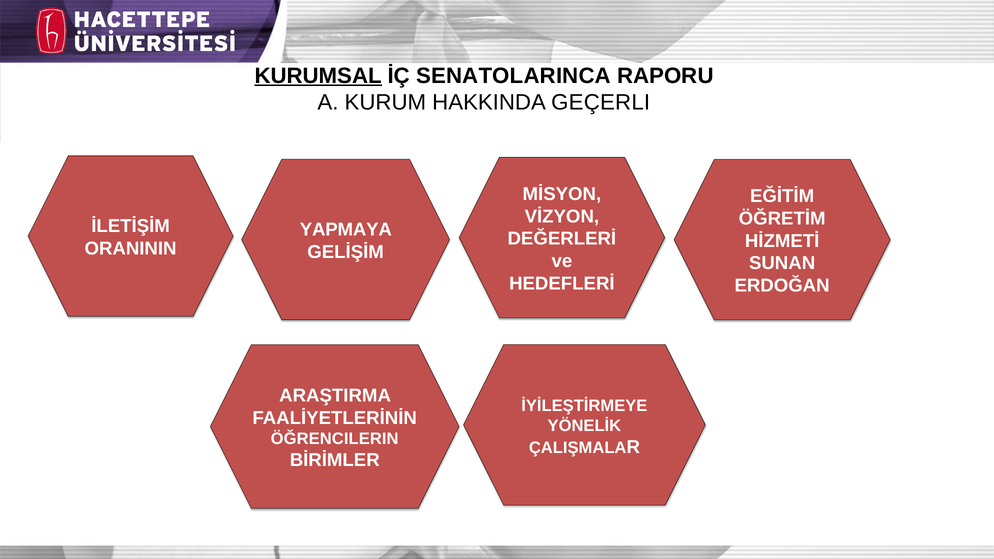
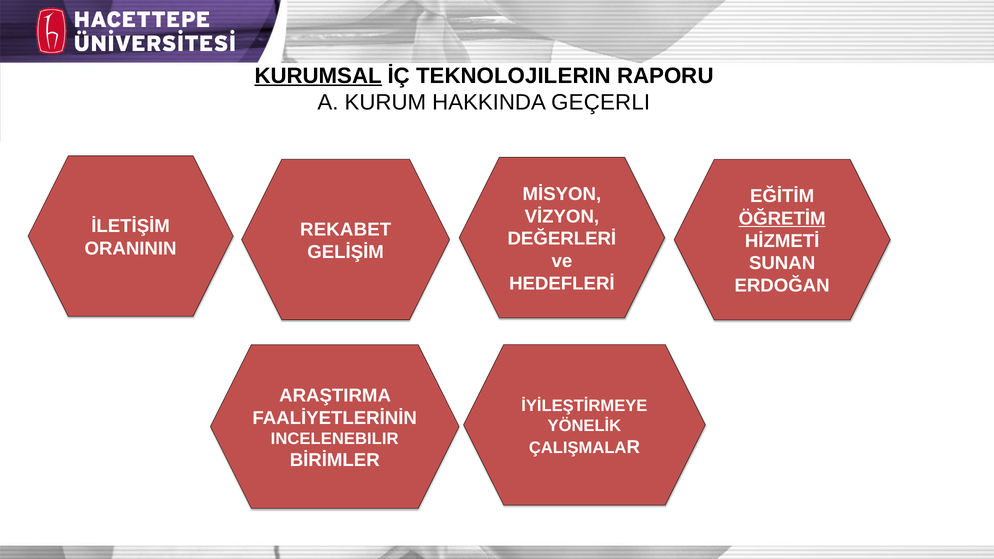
SENATOLARINCA: SENATOLARINCA -> TEKNOLOJILERIN
ÖĞRETİM underline: none -> present
YAPMAYA: YAPMAYA -> REKABET
ÖĞRENCILERIN: ÖĞRENCILERIN -> INCELENEBILIR
